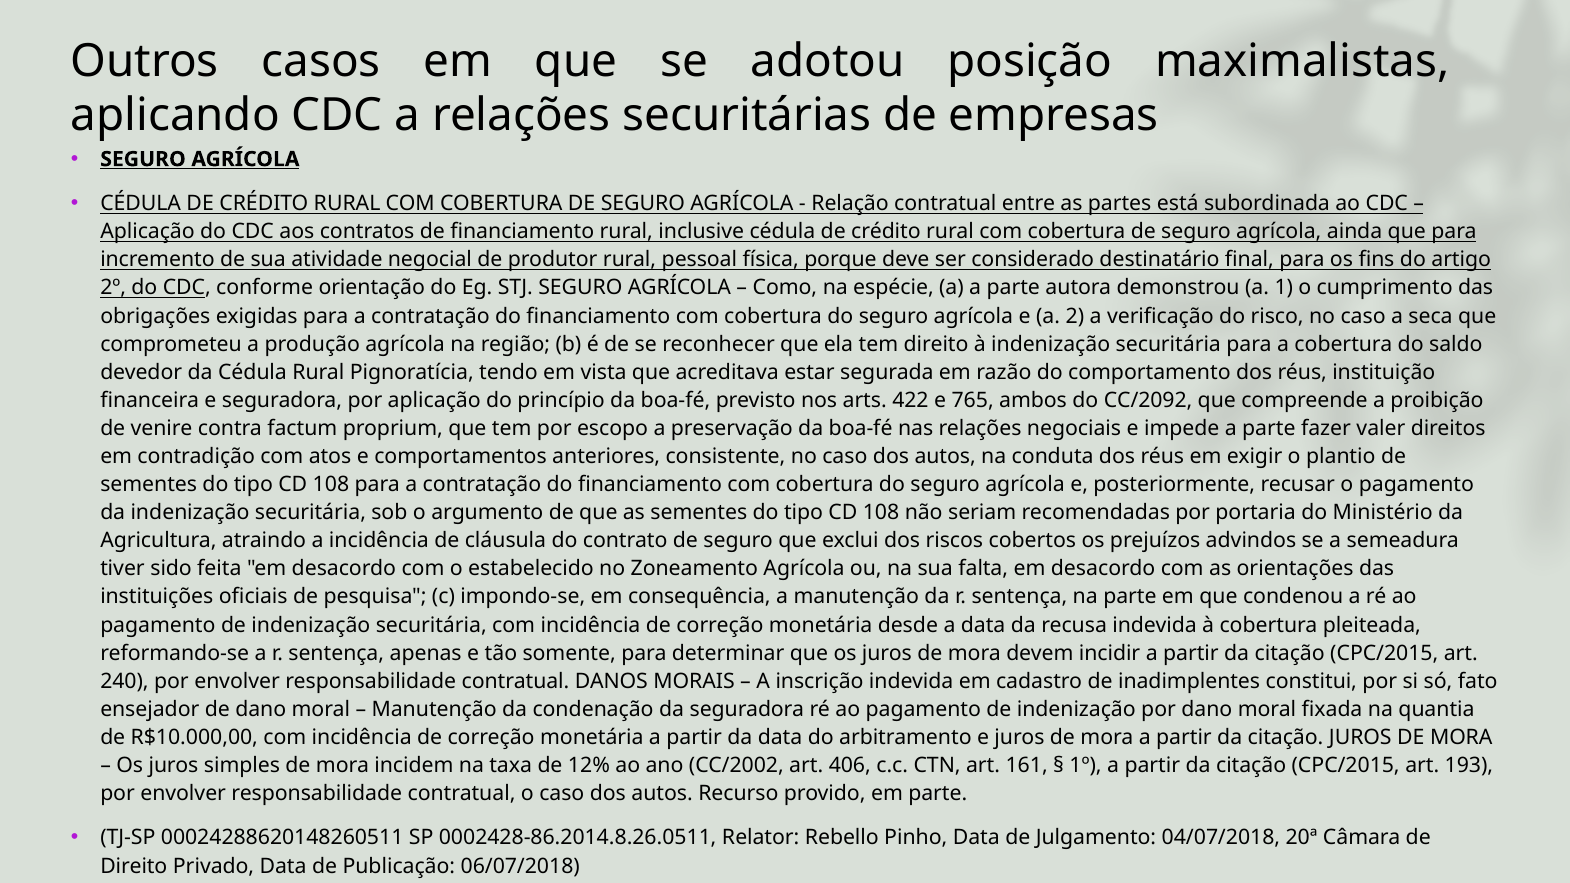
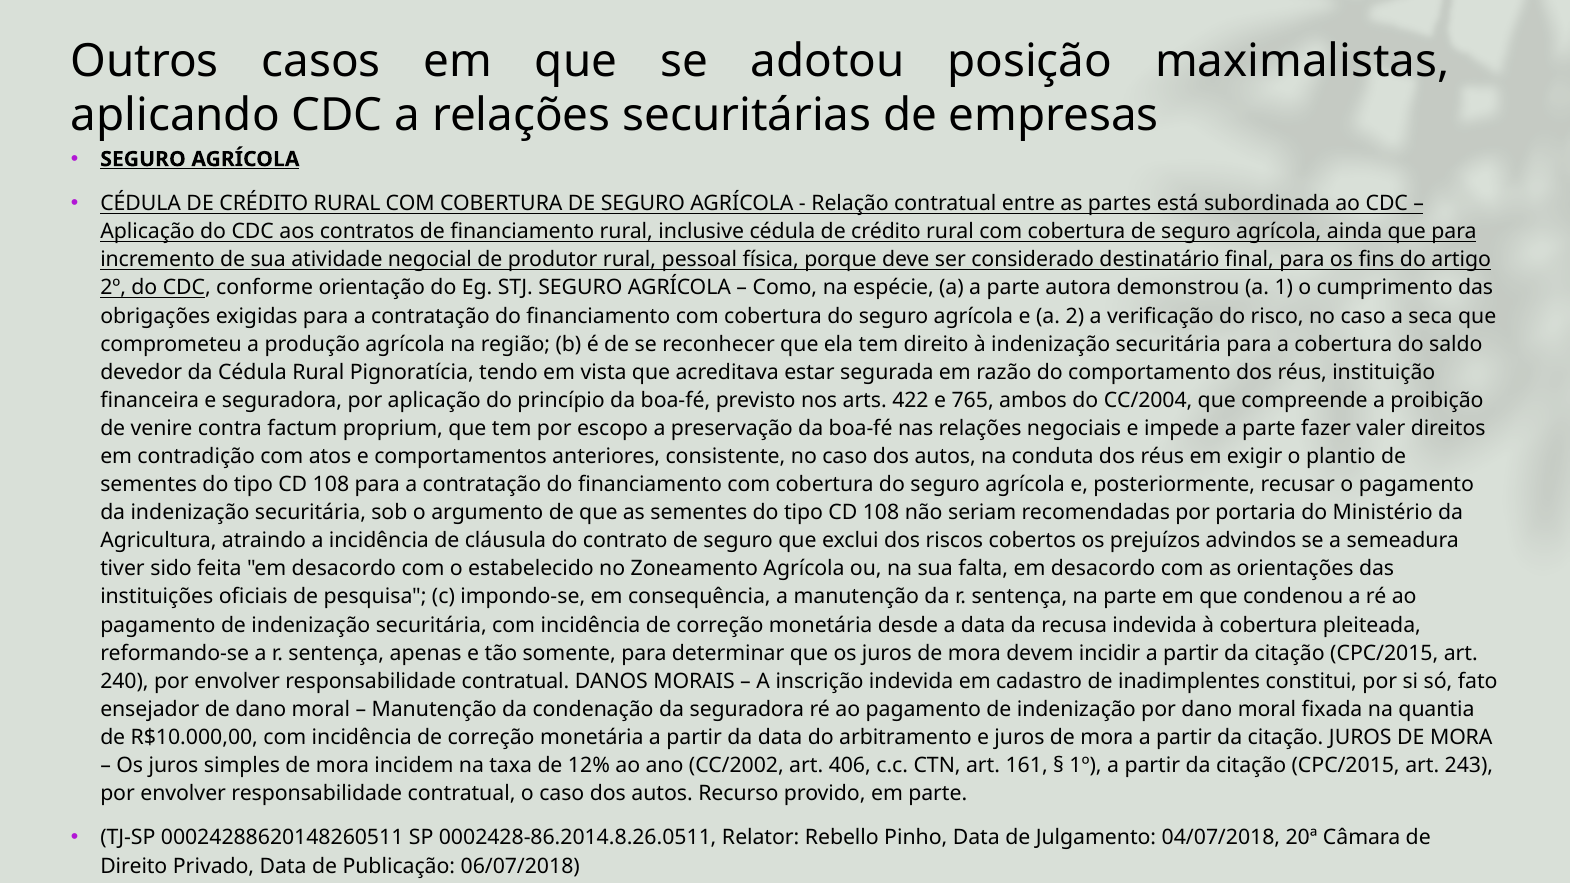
CC/2092: CC/2092 -> CC/2004
193: 193 -> 243
